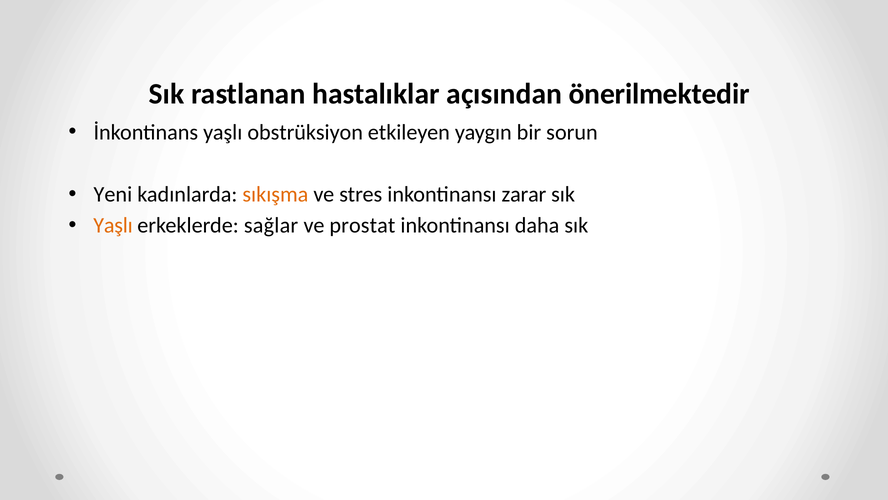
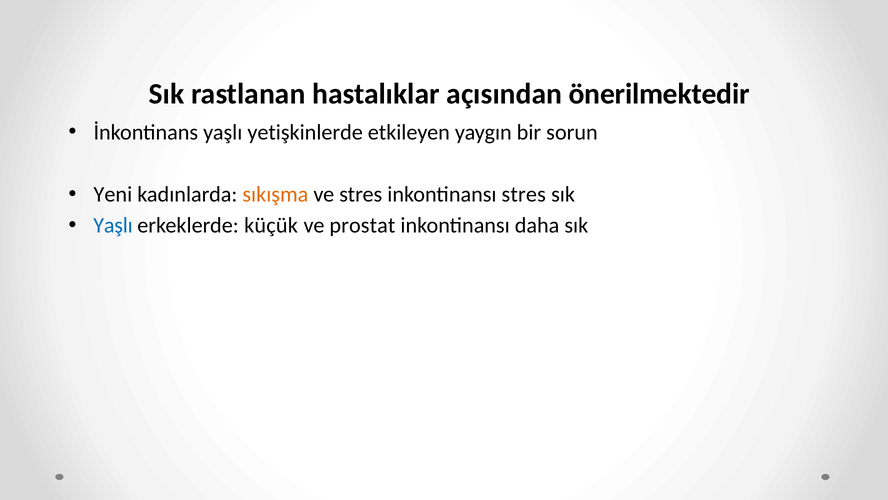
obstrüksiyon: obstrüksiyon -> yetişkinlerde
inkontinansı zarar: zarar -> stres
Yaşlı at (113, 225) colour: orange -> blue
sağlar: sağlar -> küçük
